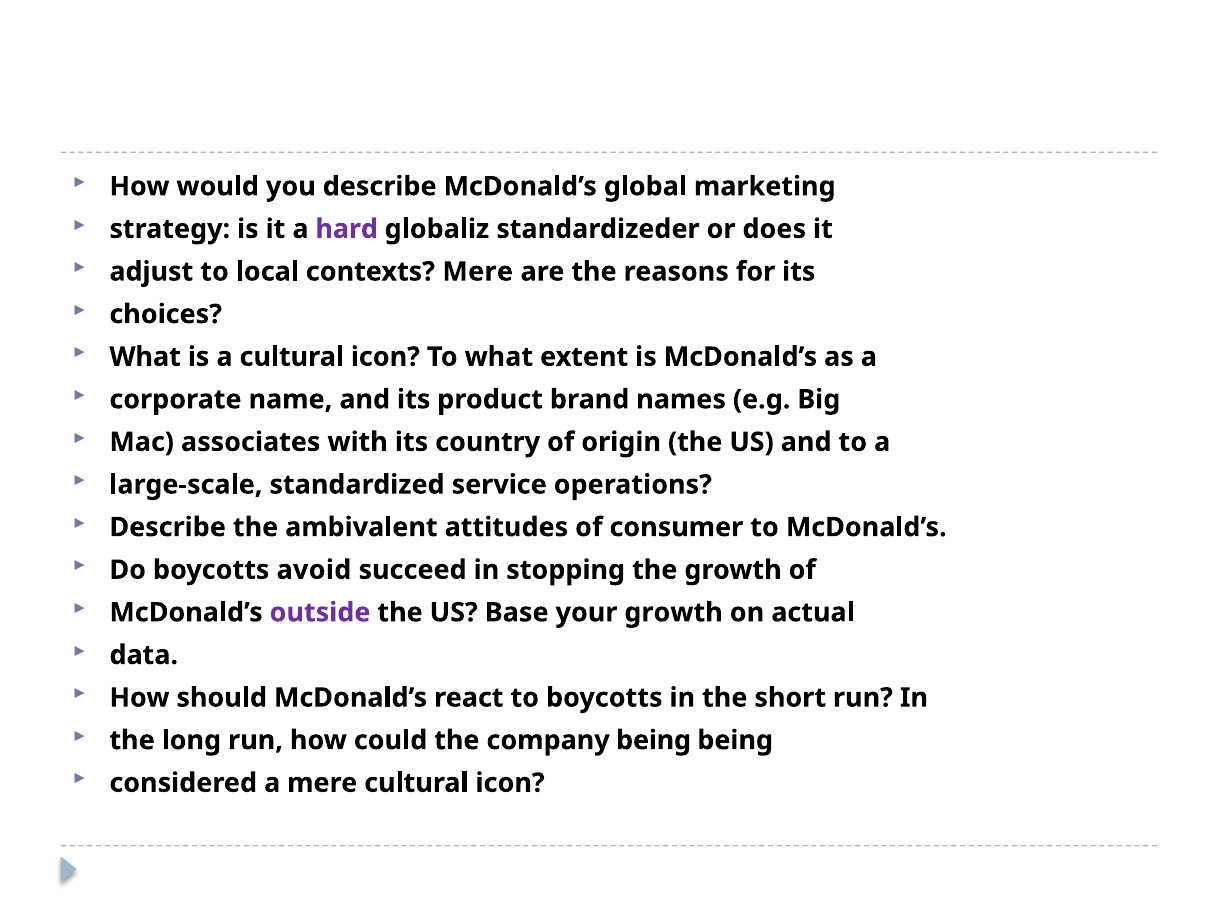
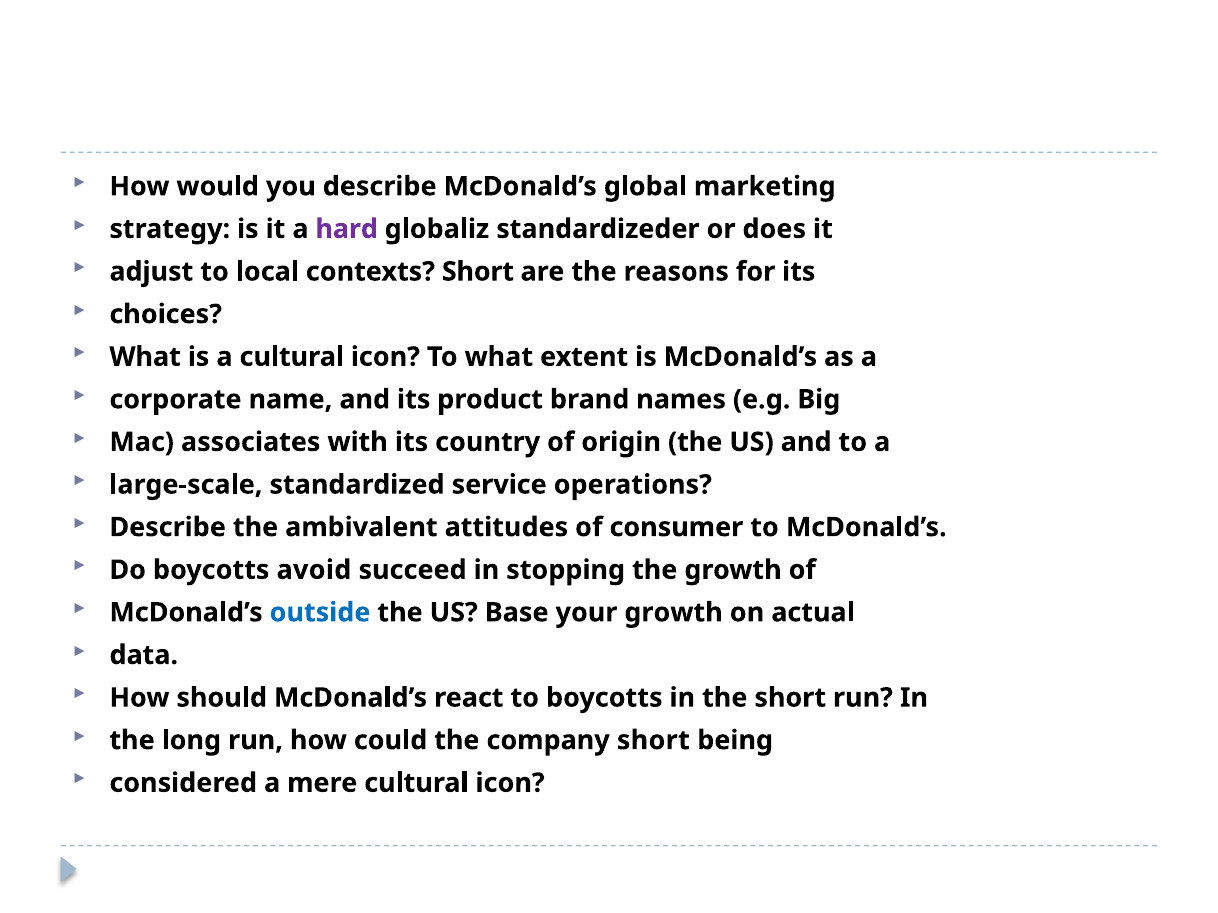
contexts Mere: Mere -> Short
outside colour: purple -> blue
company being: being -> short
